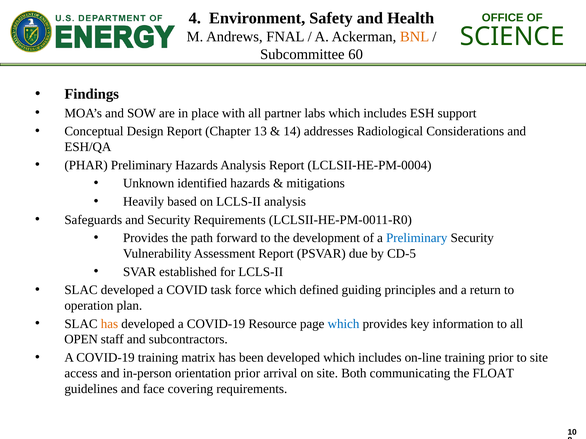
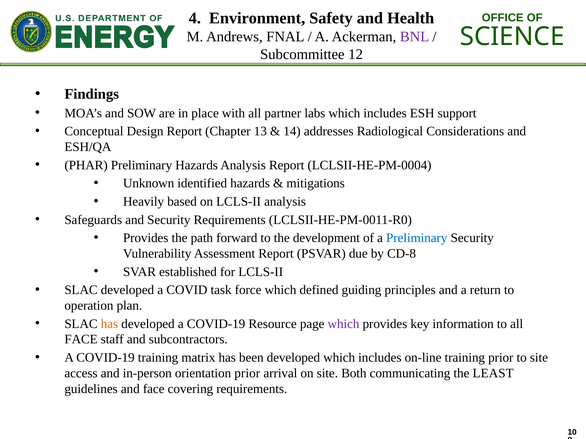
BNL colour: orange -> purple
60: 60 -> 12
CD-5: CD-5 -> CD-8
which at (344, 324) colour: blue -> purple
OPEN at (81, 340): OPEN -> FACE
FLOAT: FLOAT -> LEAST
